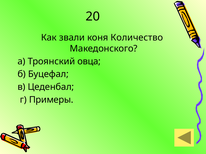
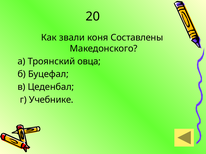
Количество: Количество -> Составлены
Примеры: Примеры -> Учебнике
